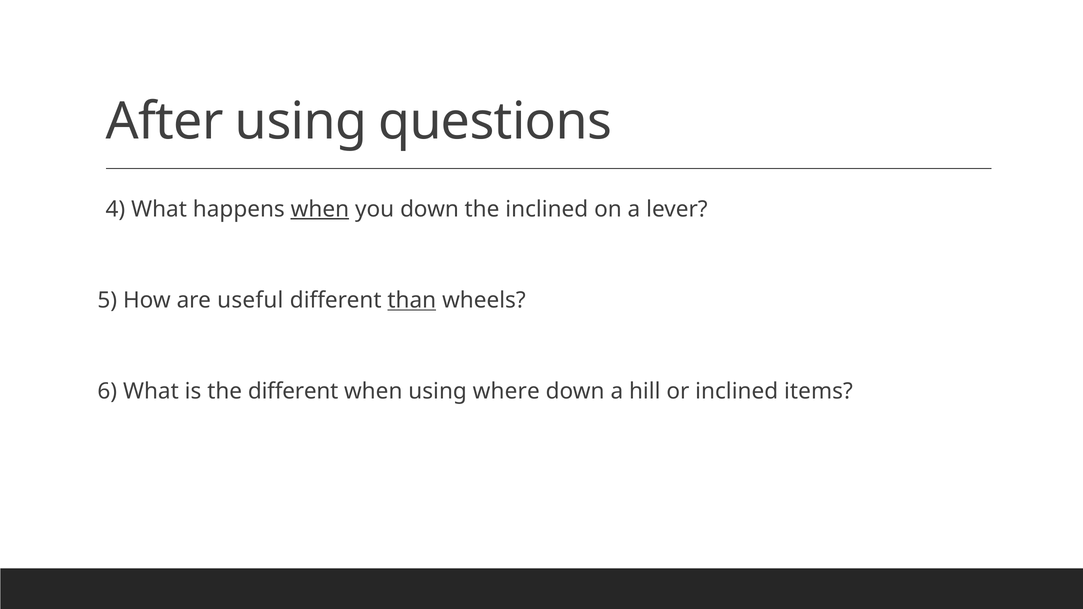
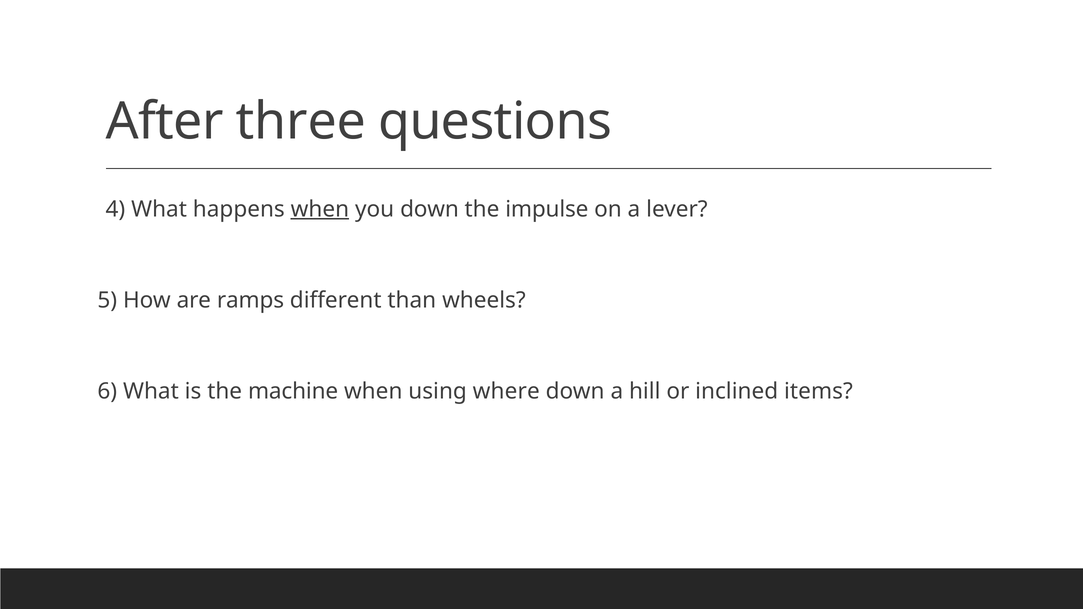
After using: using -> three
the inclined: inclined -> impulse
useful: useful -> ramps
than underline: present -> none
the different: different -> machine
